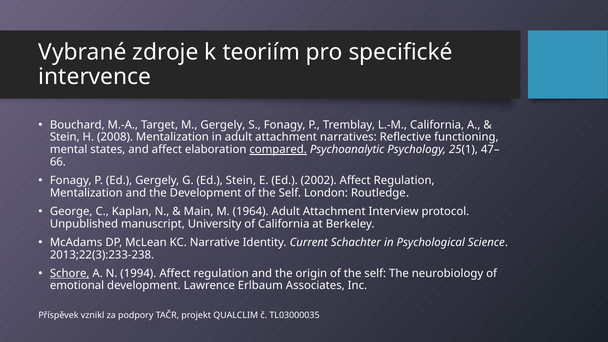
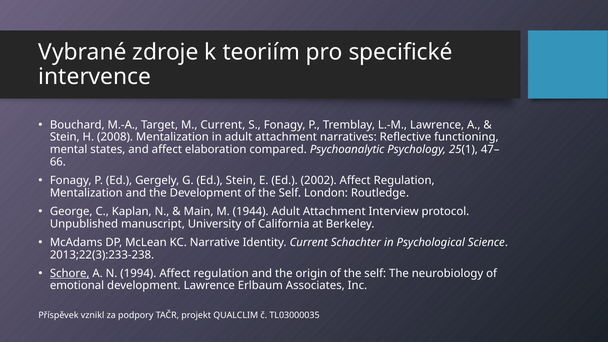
M Gergely: Gergely -> Current
L.-M California: California -> Lawrence
compared underline: present -> none
1964: 1964 -> 1944
